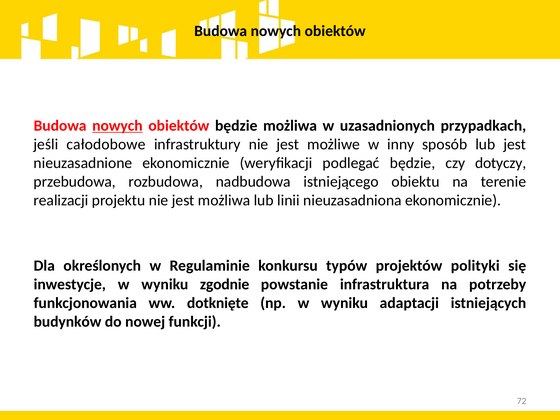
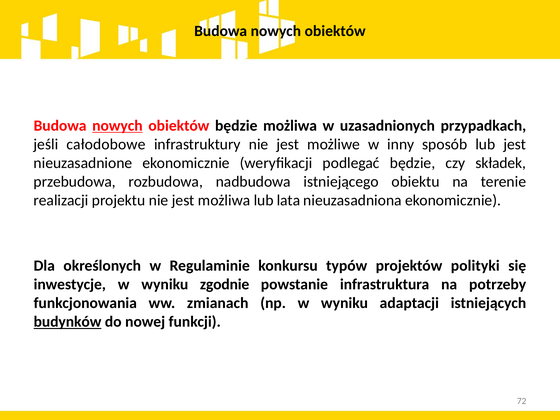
dotyczy: dotyczy -> składek
linii: linii -> lata
dotknięte: dotknięte -> zmianach
budynków underline: none -> present
